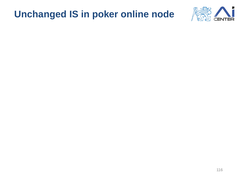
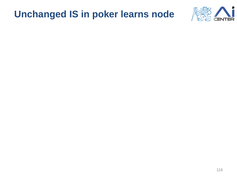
online: online -> learns
